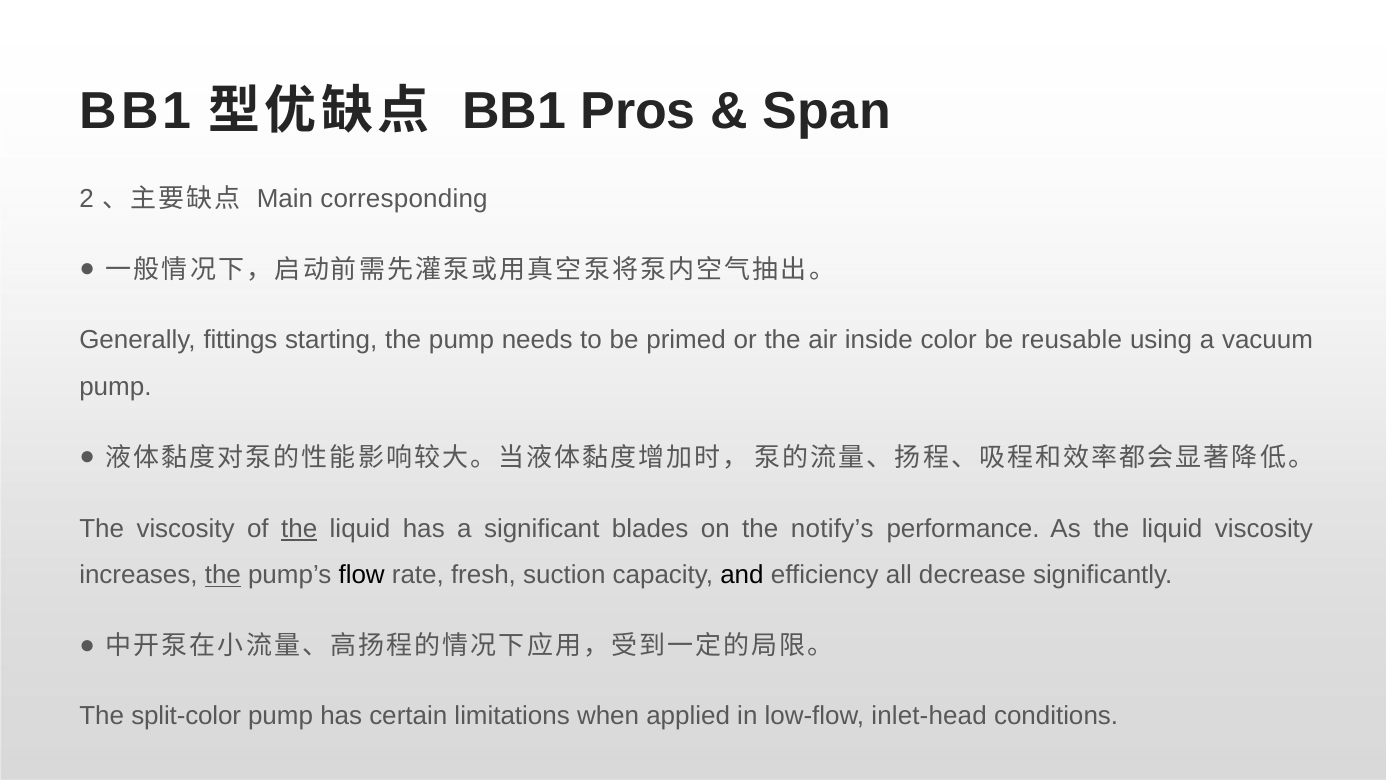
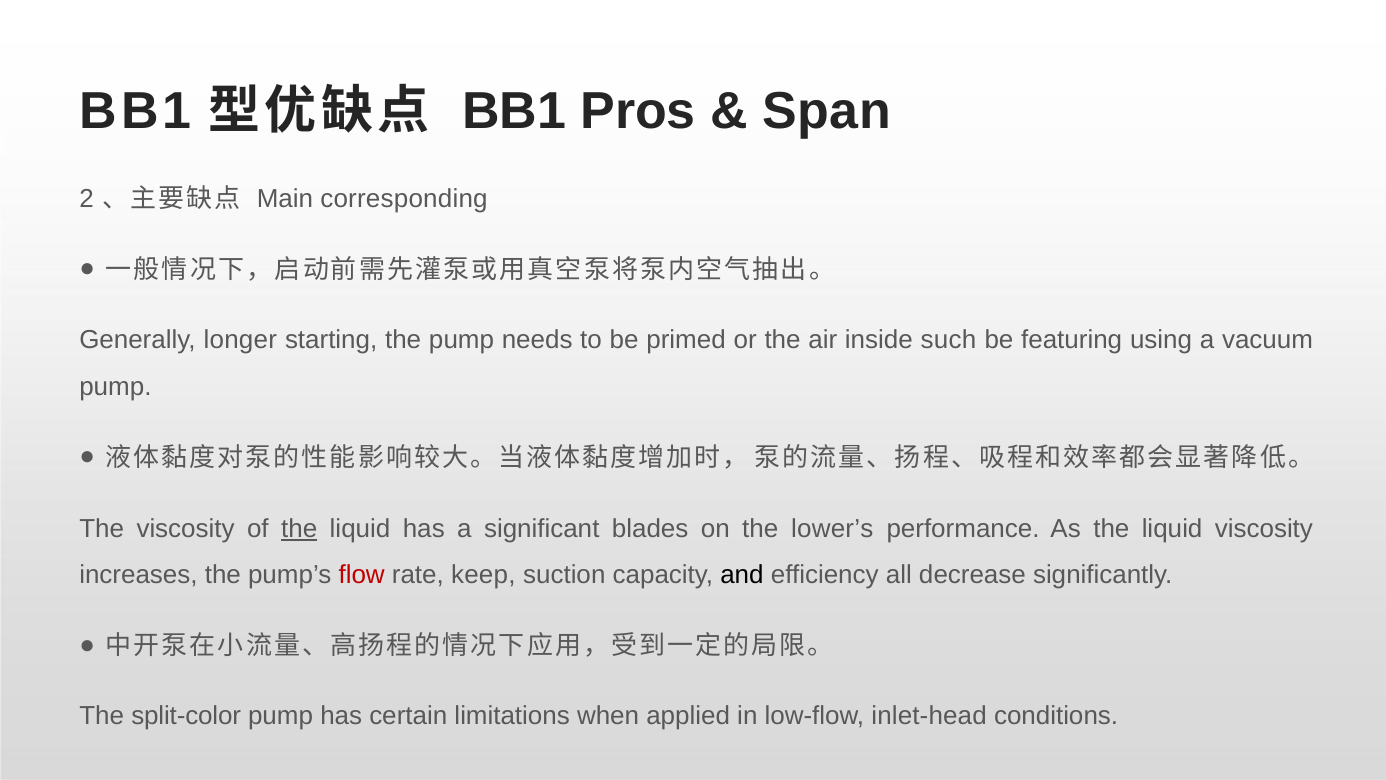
fittings: fittings -> longer
color: color -> such
reusable: reusable -> featuring
notify’s: notify’s -> lower’s
the at (223, 575) underline: present -> none
flow colour: black -> red
fresh: fresh -> keep
